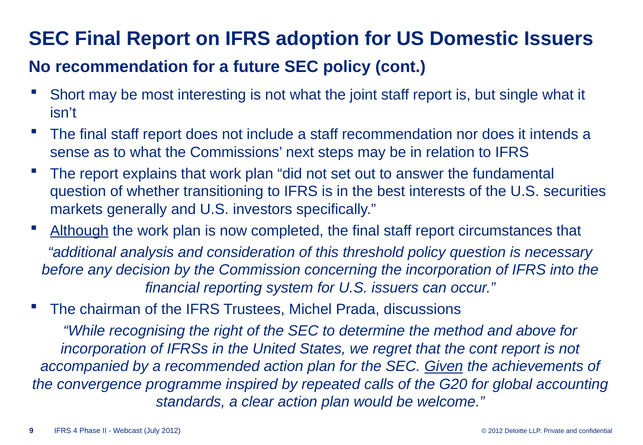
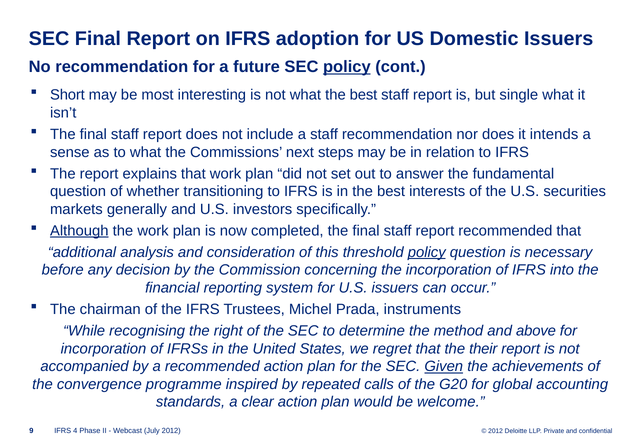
policy at (347, 67) underline: none -> present
what the joint: joint -> best
report circumstances: circumstances -> recommended
policy at (427, 252) underline: none -> present
discussions: discussions -> instruments
the cont: cont -> their
